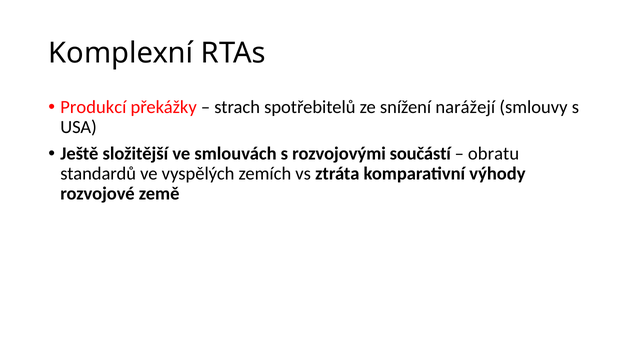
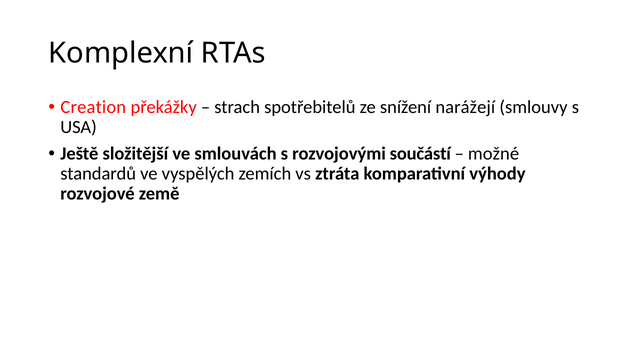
Produkcí: Produkcí -> Creation
obratu: obratu -> možné
